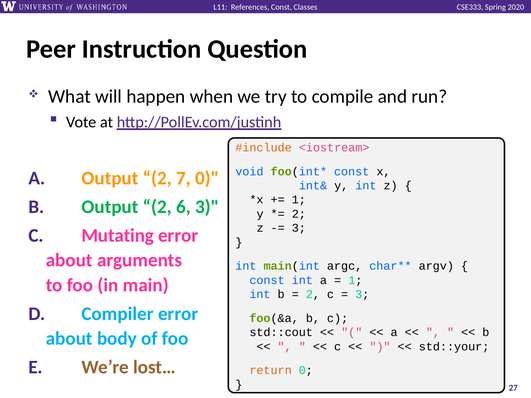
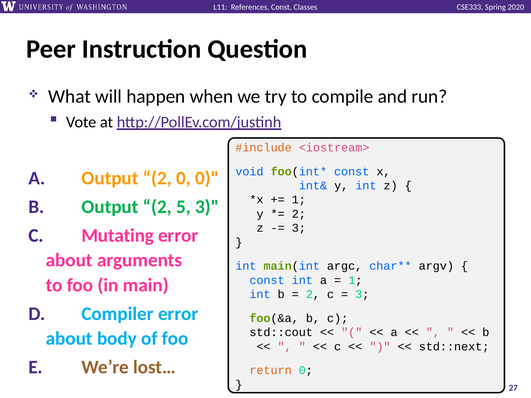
2 7: 7 -> 0
6: 6 -> 5
std::your: std::your -> std::next
